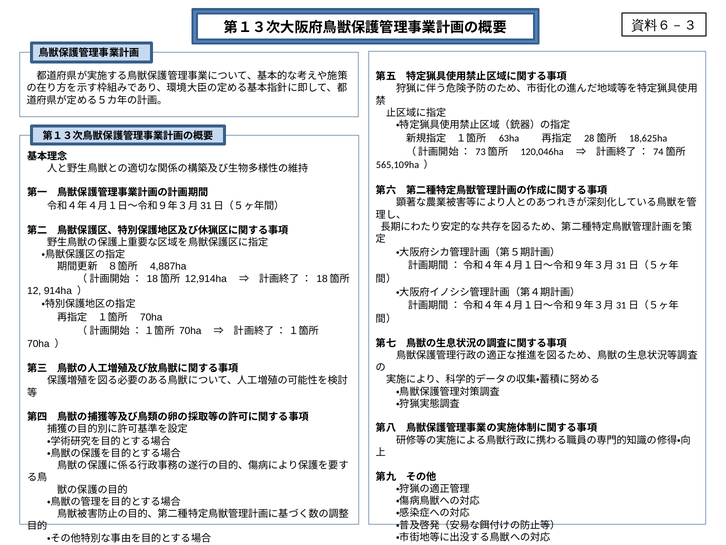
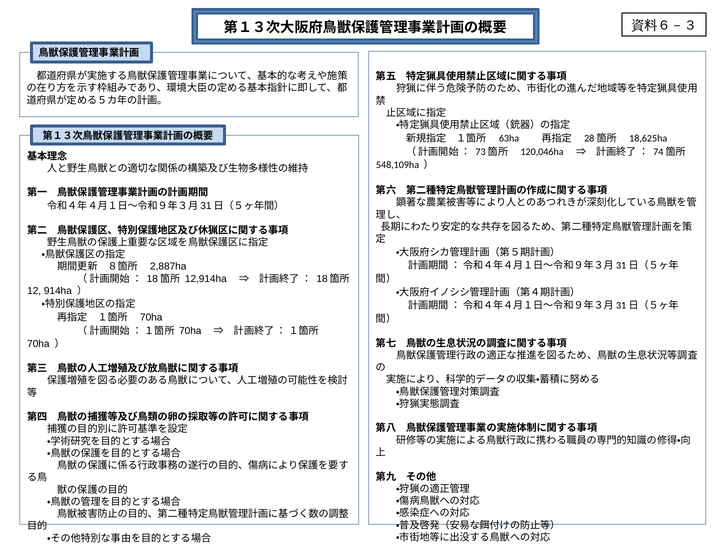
565,109ha: 565,109ha -> 548,109ha
4,887ha: 4,887ha -> 2,887ha
